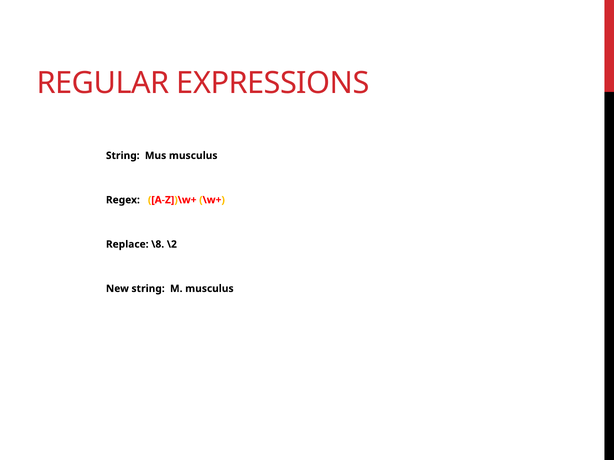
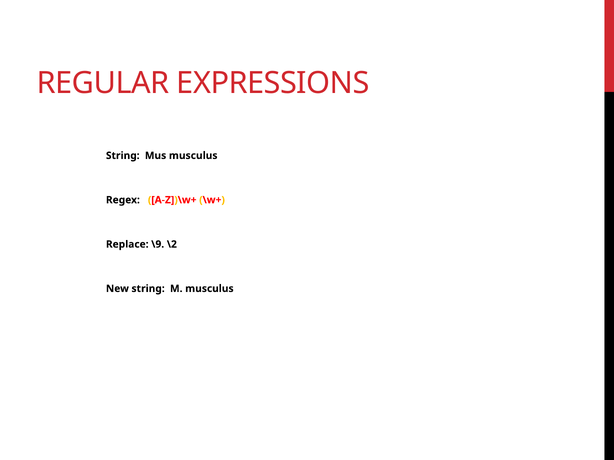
\8: \8 -> \9
